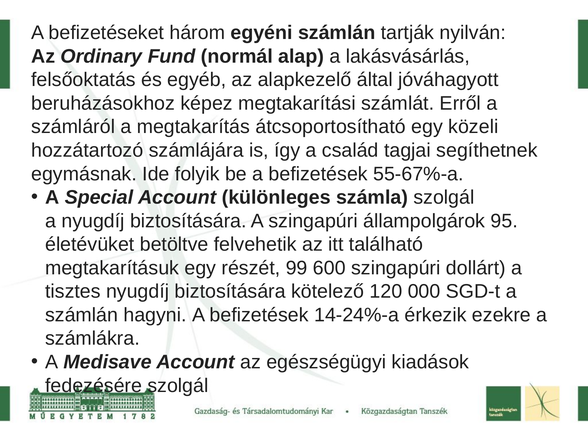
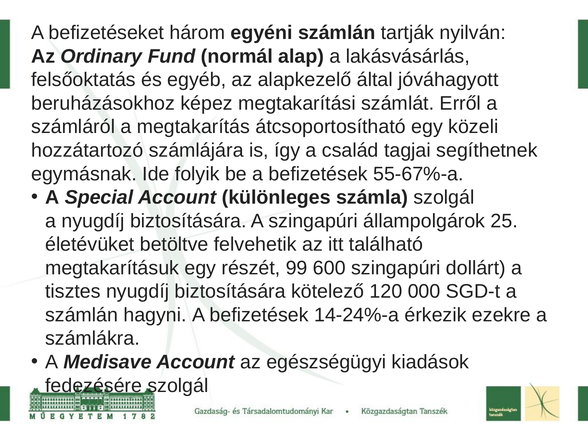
95: 95 -> 25
